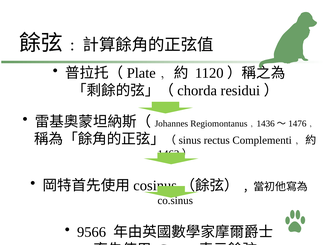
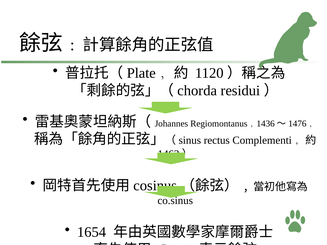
9566: 9566 -> 1654
